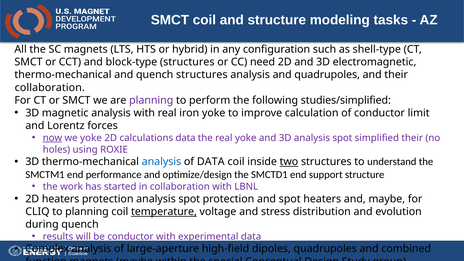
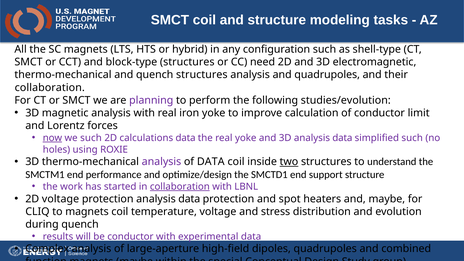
studies/simplified: studies/simplified -> studies/evolution
we yoke: yoke -> such
3D analysis spot: spot -> data
simplified their: their -> such
analysis at (161, 162) colour: blue -> purple
collaboration at (180, 187) underline: none -> present
2D heaters: heaters -> voltage
protection analysis spot: spot -> data
to planning: planning -> magnets
temperature underline: present -> none
